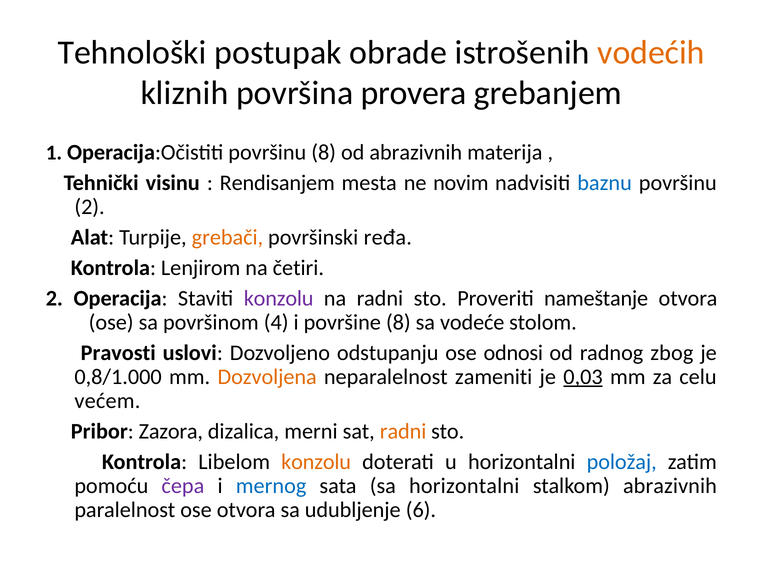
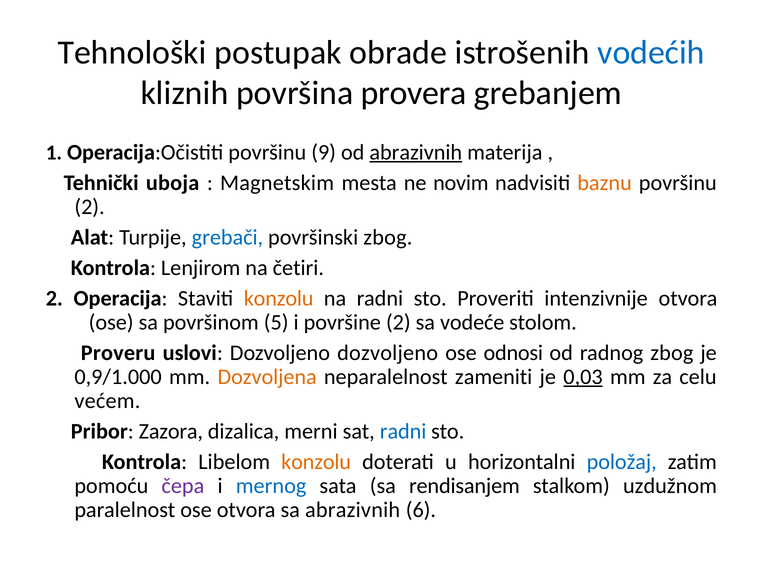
vodećih colour: orange -> blue
površinu 8: 8 -> 9
abrazivnih at (416, 152) underline: none -> present
visinu: visinu -> uboja
Rendisanjem: Rendisanjem -> Magnetskim
baznu colour: blue -> orange
grebači colour: orange -> blue
površinski ređa: ređa -> zbog
konzolu at (279, 298) colour: purple -> orange
nameštanje: nameštanje -> intenzivnije
4: 4 -> 5
površine 8: 8 -> 2
Pravosti: Pravosti -> Proveru
Dozvoljeno odstupanju: odstupanju -> dozvoljeno
0,8/1.000: 0,8/1.000 -> 0,9/1.000
radni at (403, 431) colour: orange -> blue
sa horizontalni: horizontalni -> rendisanjem
stalkom abrazivnih: abrazivnih -> uzdužnom
sa udubljenje: udubljenje -> abrazivnih
